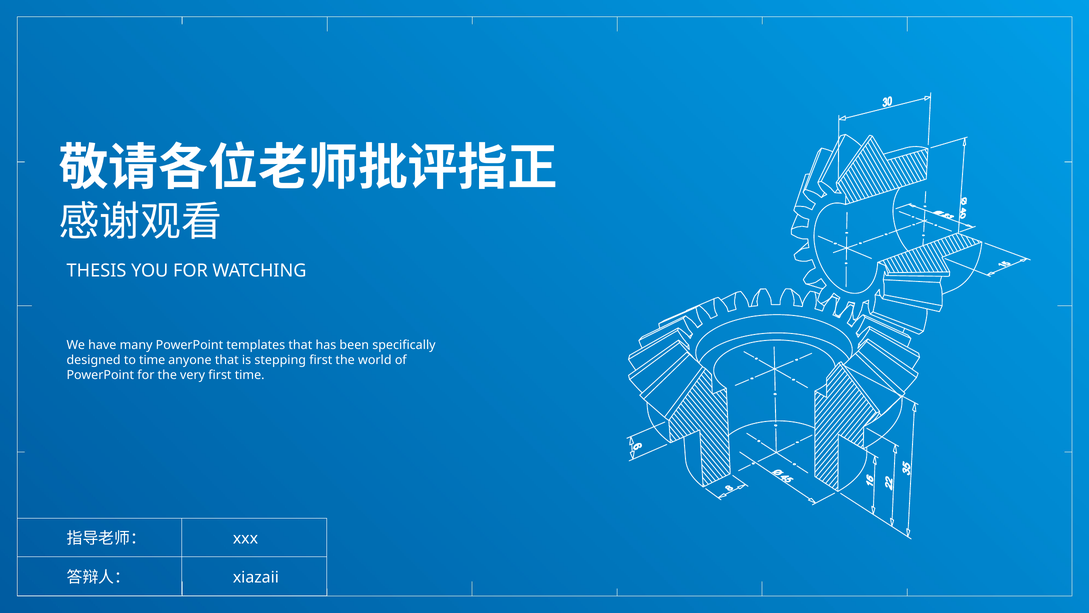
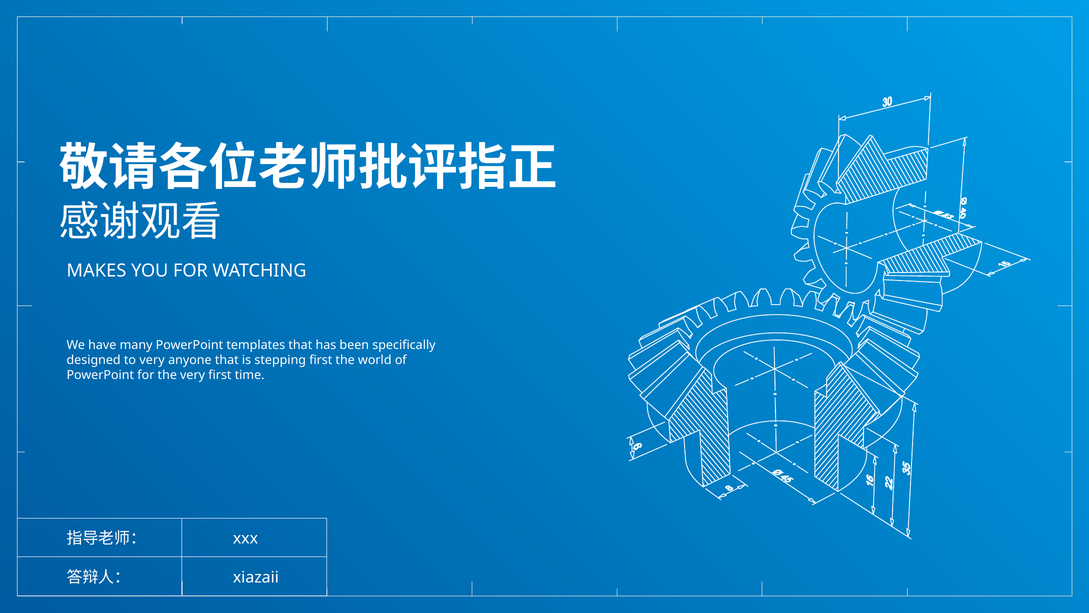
THESIS: THESIS -> MAKES
to time: time -> very
